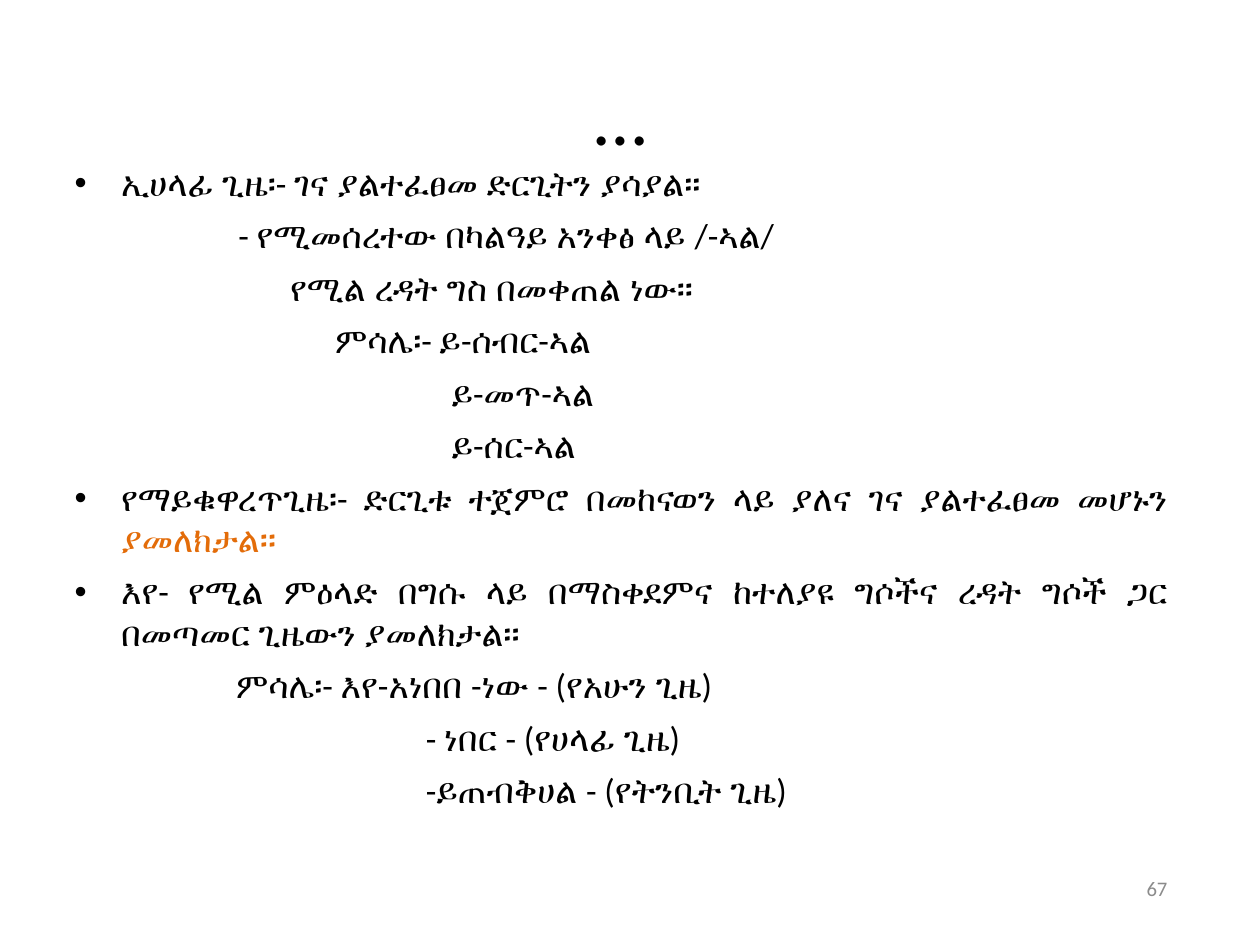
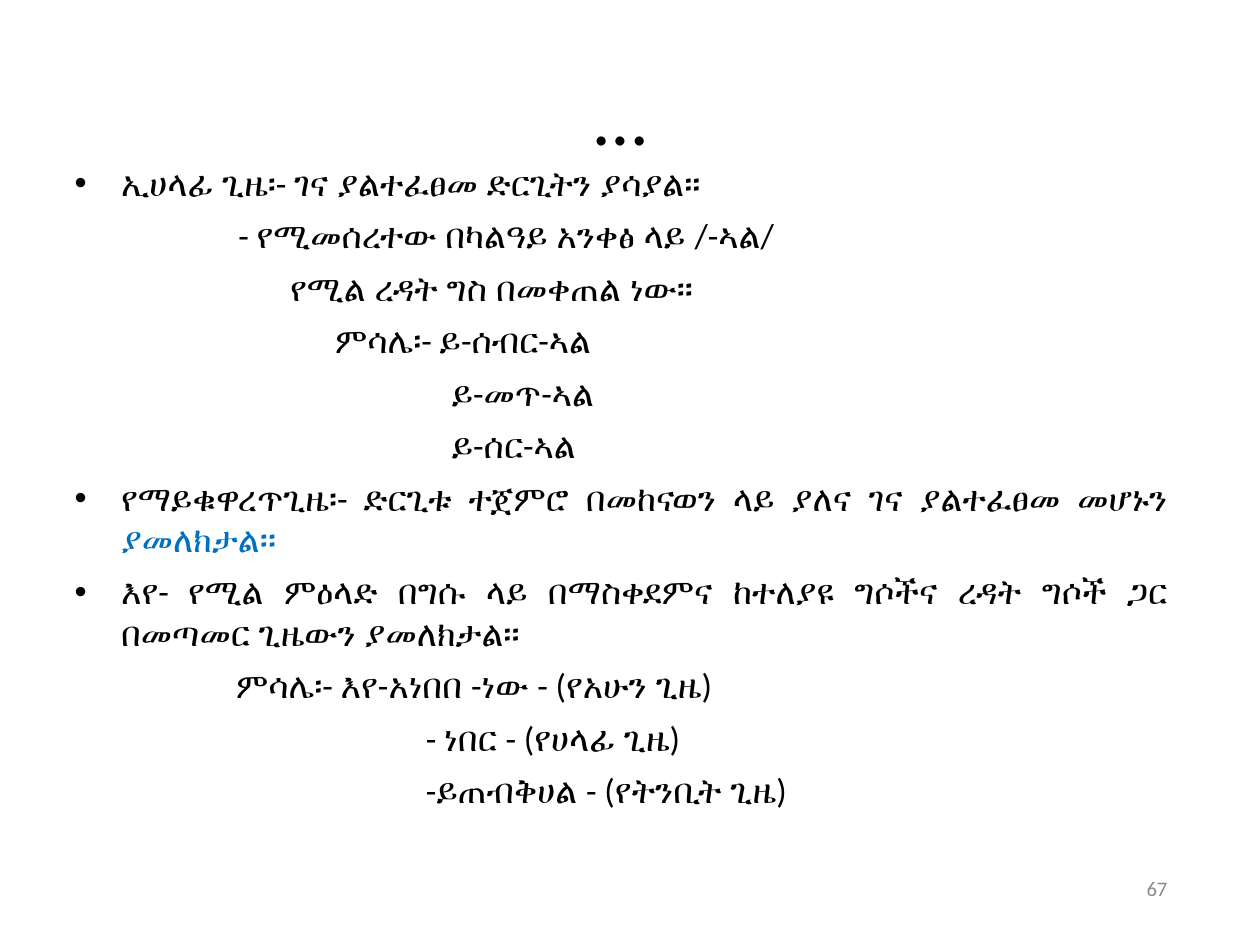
ያመለክታል፡፡ at (199, 541) colour: orange -> blue
